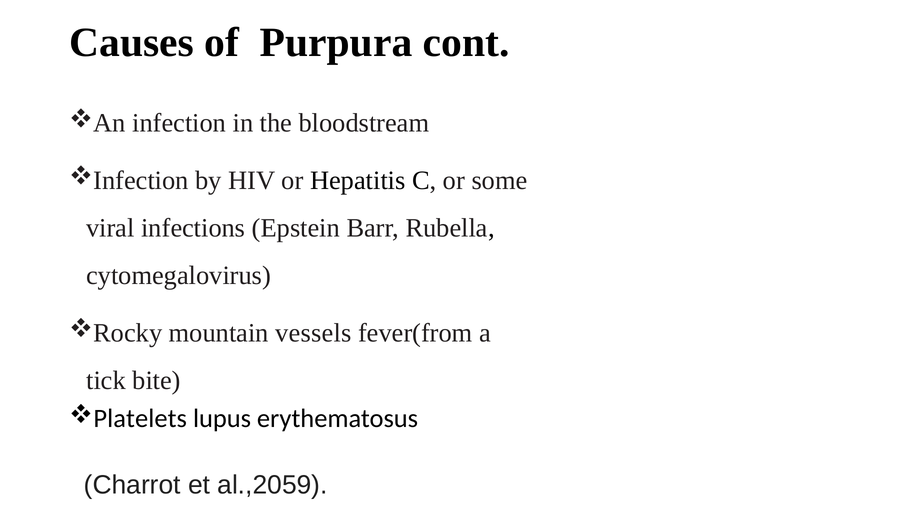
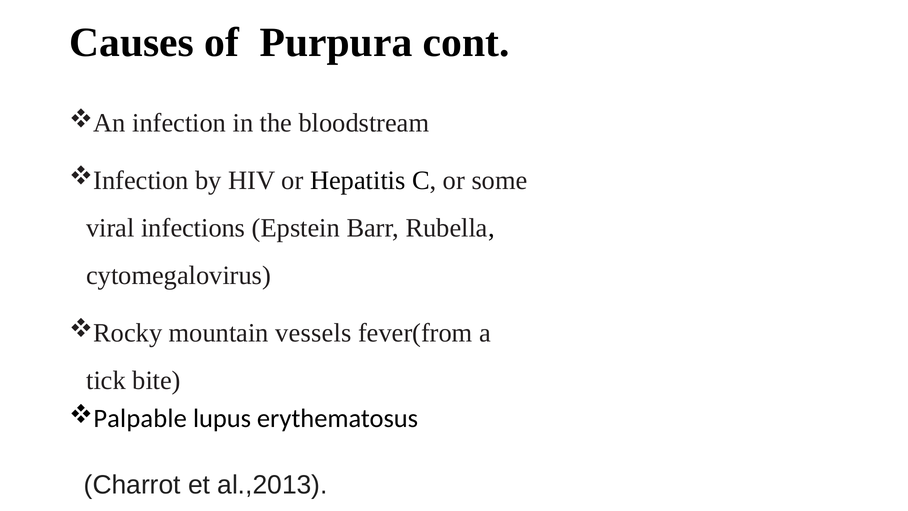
Platelets: Platelets -> Palpable
al.,2059: al.,2059 -> al.,2013
